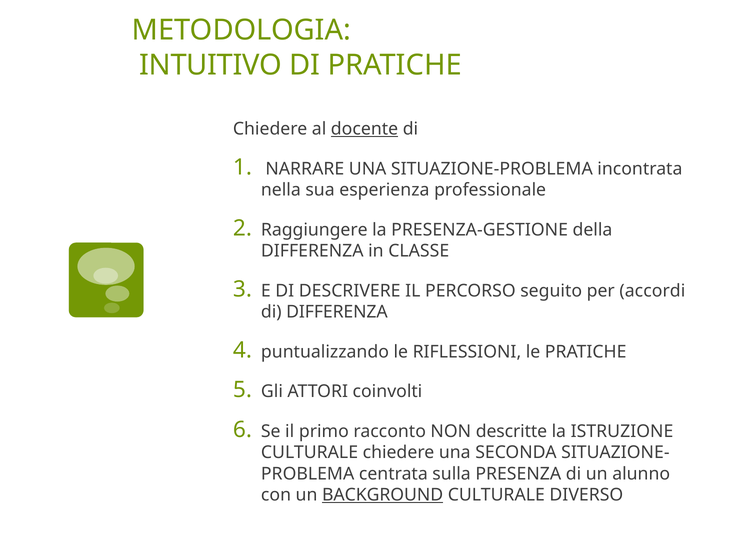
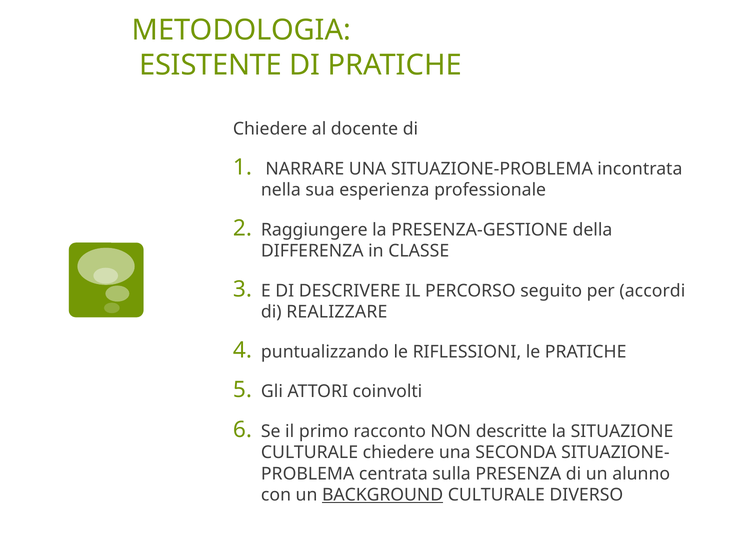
INTUITIVO: INTUITIVO -> ESISTENTE
docente underline: present -> none
di DIFFERENZA: DIFFERENZA -> REALIZZARE
ISTRUZIONE: ISTRUZIONE -> SITUAZIONE
